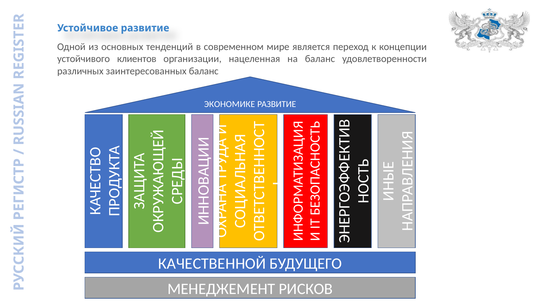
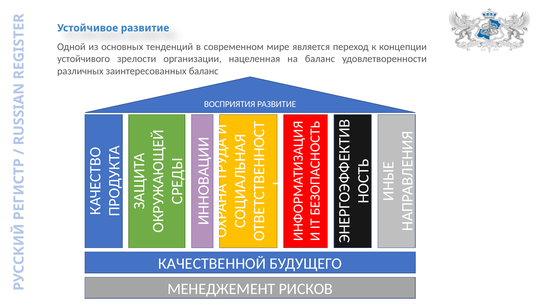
клиентов: клиентов -> зрелости
ЭКОНОМИКЕ: ЭКОНОМИКЕ -> ВОСПРИЯТИЯ
